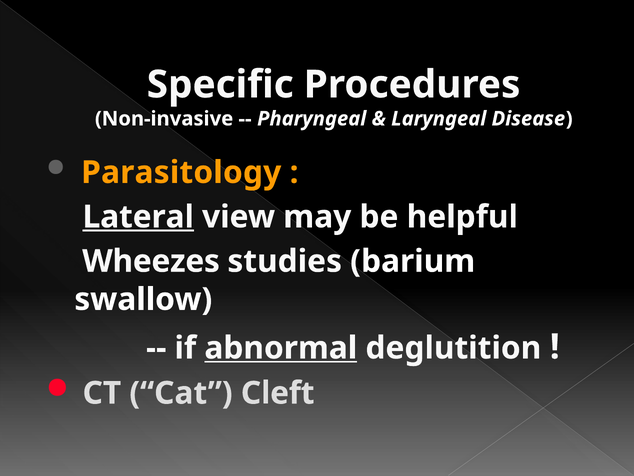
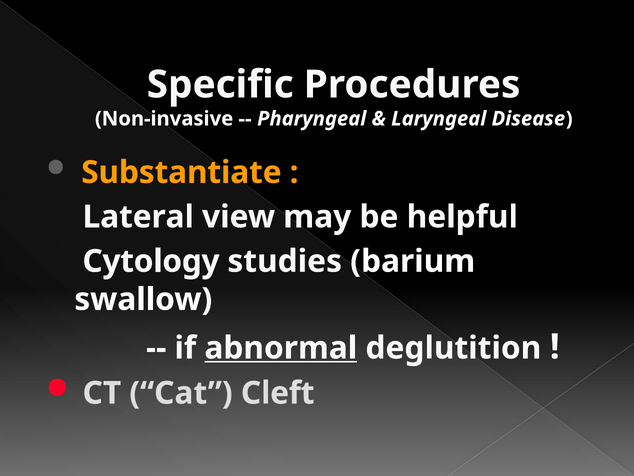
Parasitology: Parasitology -> Substantiate
Lateral underline: present -> none
Wheezes: Wheezes -> Cytology
